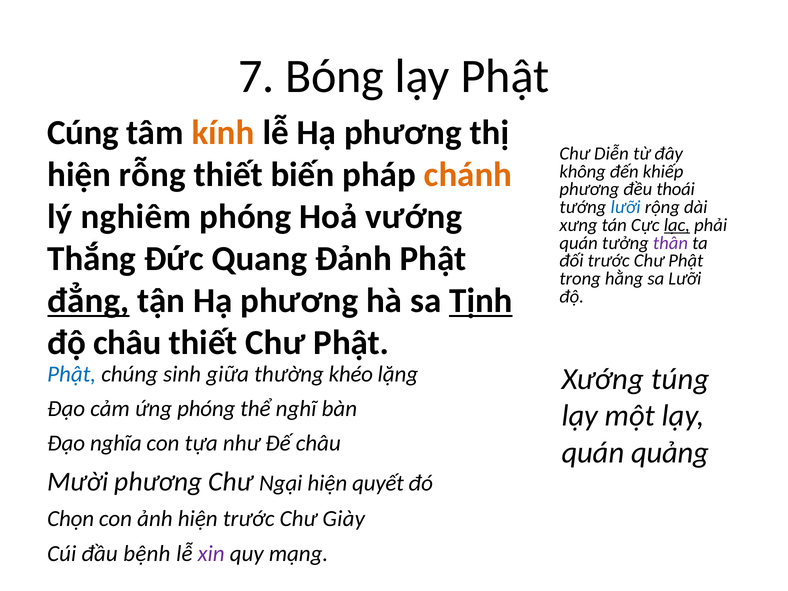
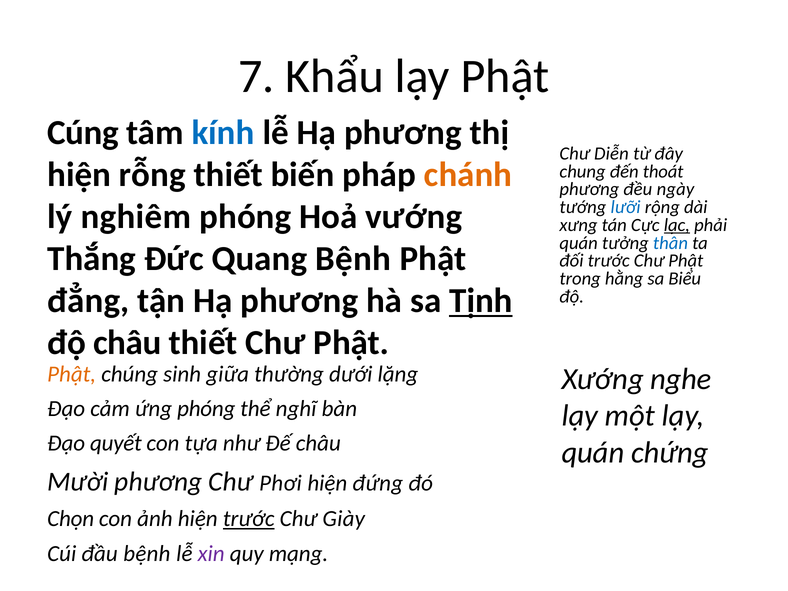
Bóng: Bóng -> Khẩu
kính colour: orange -> blue
không: không -> chung
khiếp: khiếp -> thoát
thoái: thoái -> ngày
thân colour: purple -> blue
Quang Đảnh: Đảnh -> Bệnh
sa Lưỡi: Lưỡi -> Biểu
đẳng underline: present -> none
Phật at (72, 374) colour: blue -> orange
khéo: khéo -> dưới
túng: túng -> nghe
nghĩa: nghĩa -> quyết
quảng: quảng -> chứng
Ngại: Ngại -> Phơi
quyết: quyết -> đứng
trước at (249, 519) underline: none -> present
